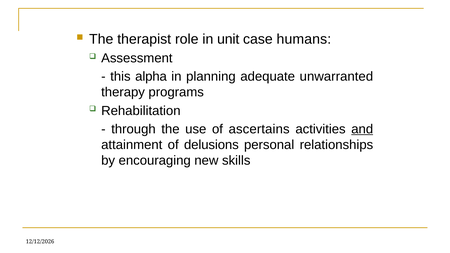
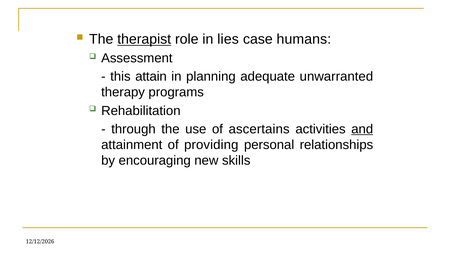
therapist underline: none -> present
unit: unit -> lies
alpha: alpha -> attain
delusions: delusions -> providing
